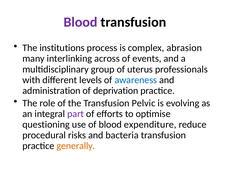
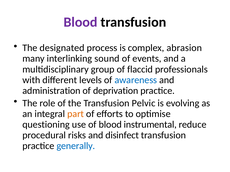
institutions: institutions -> designated
across: across -> sound
uterus: uterus -> flaccid
part colour: purple -> orange
expenditure: expenditure -> instrumental
bacteria: bacteria -> disinfect
generally colour: orange -> blue
